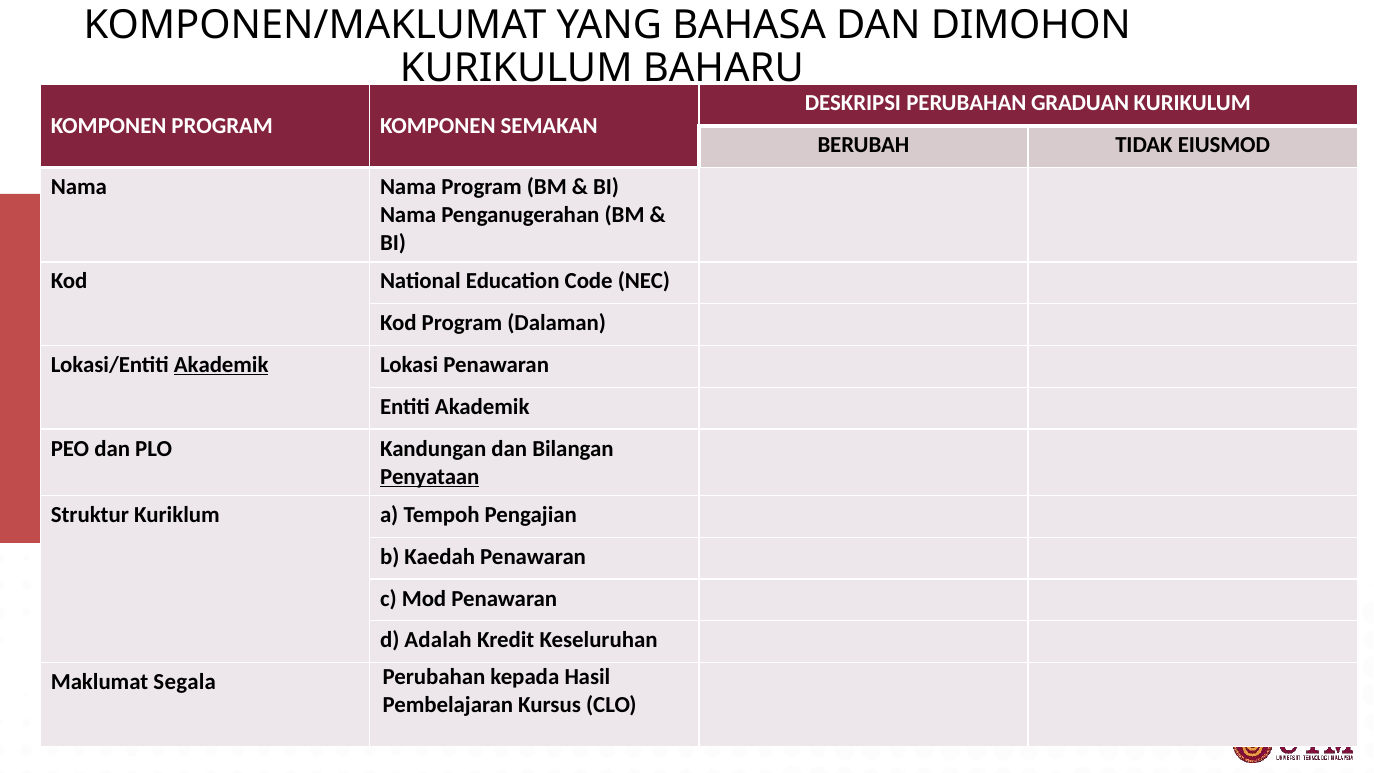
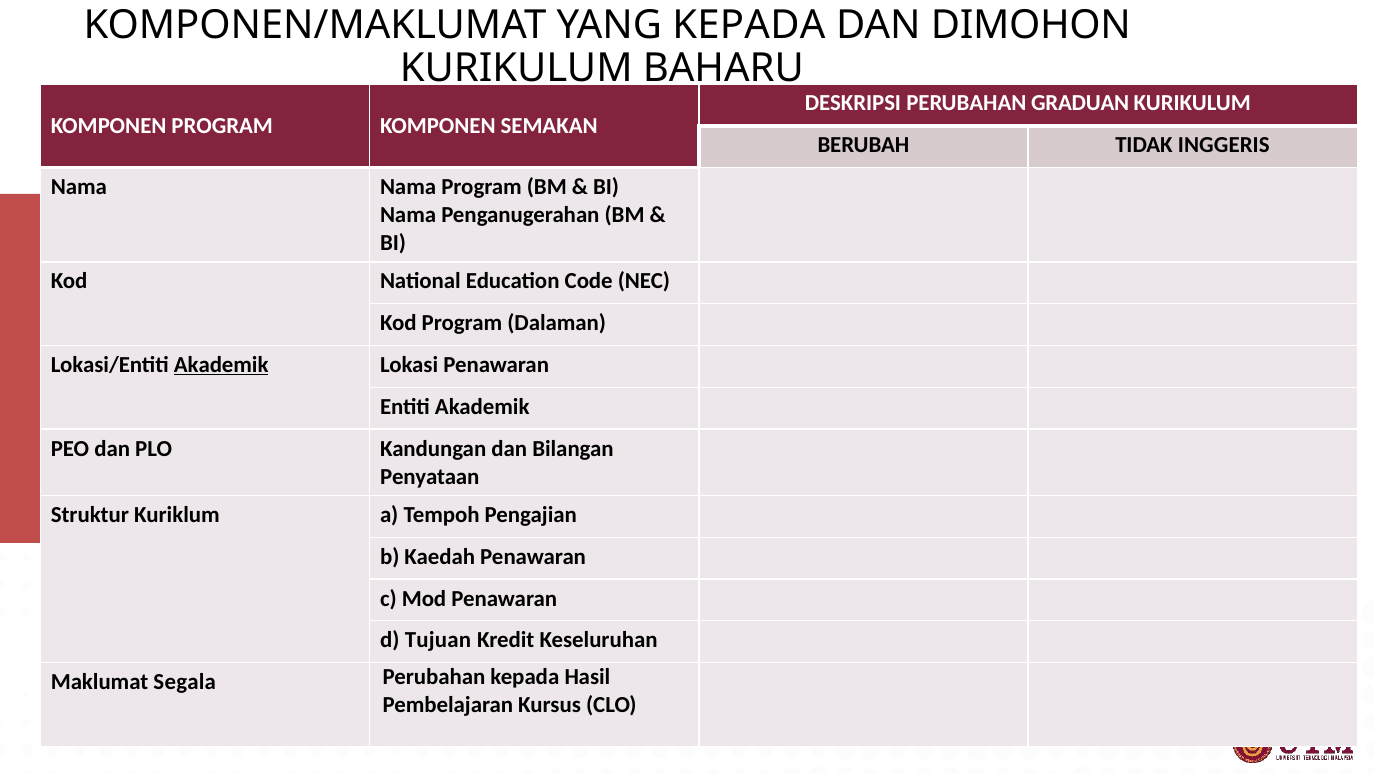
YANG BAHASA: BAHASA -> KEPADA
EIUSMOD: EIUSMOD -> INGGERIS
Penyataan underline: present -> none
Adalah: Adalah -> Tujuan
